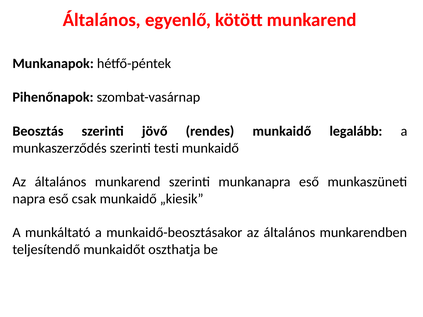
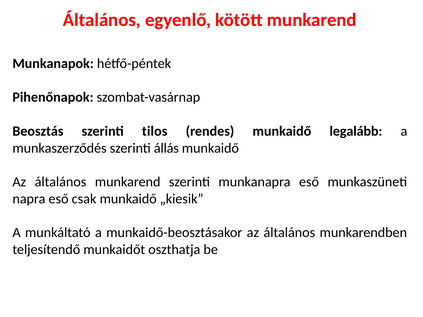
jövő: jövő -> tilos
testi: testi -> állás
